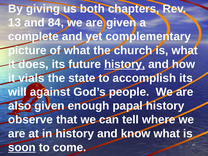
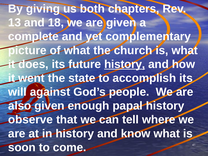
84: 84 -> 18
vials: vials -> went
soon underline: present -> none
